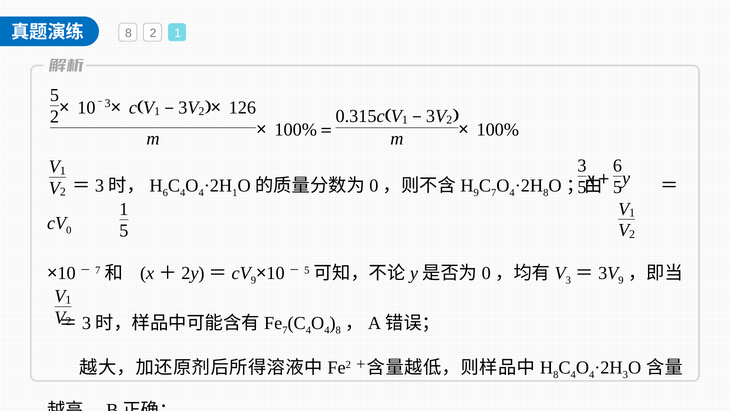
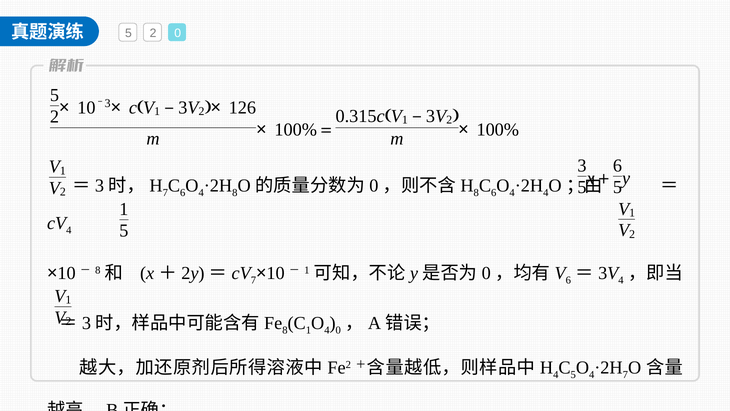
8 at (128, 33): 8 -> 5
2 1: 1 -> 0
6 at (165, 193): 6 -> 7
4 at (183, 193): 4 -> 6
1 at (235, 193): 1 -> 8
9 at (476, 193): 9 -> 8
7 at (494, 193): 7 -> 6
8 at (546, 193): 8 -> 4
0 at (69, 230): 0 -> 4
7 at (98, 270): 7 -> 8
9 at (253, 280): 9 -> 7
5 at (307, 270): 5 -> 1
3 at (568, 280): 3 -> 6
9 at (621, 280): 9 -> 4
7 at (285, 330): 7 -> 8
4 at (308, 330): 4 -> 1
8 at (338, 330): 8 -> 0
8 at (556, 375): 8 -> 4
4 at (573, 375): 4 -> 5
3 at (625, 375): 3 -> 7
